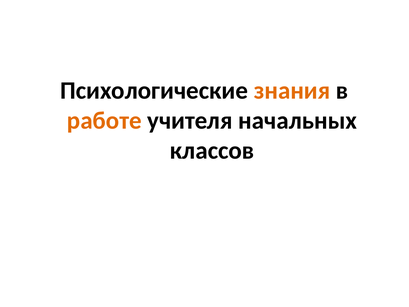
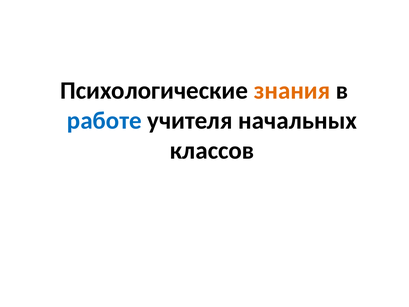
работе colour: orange -> blue
